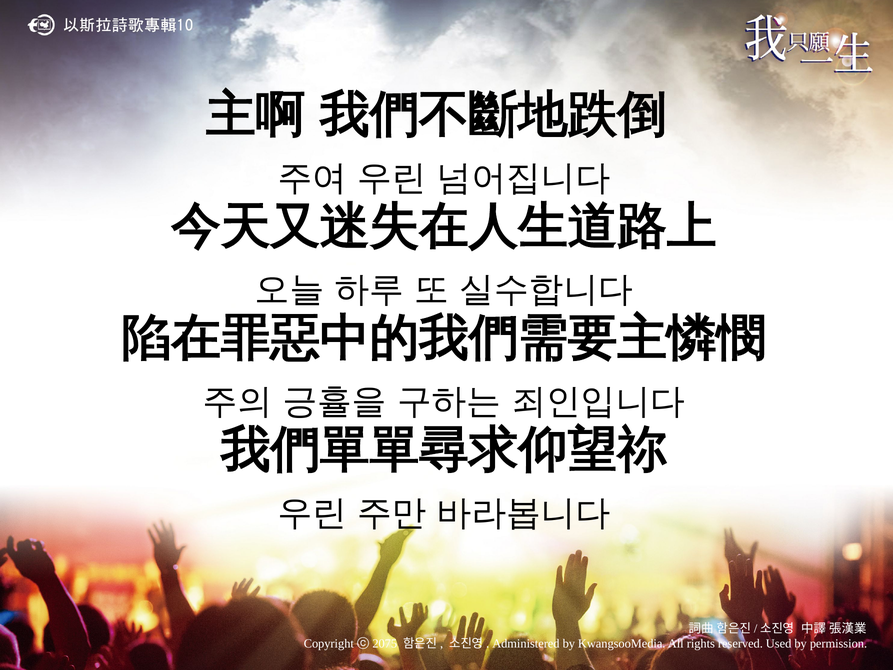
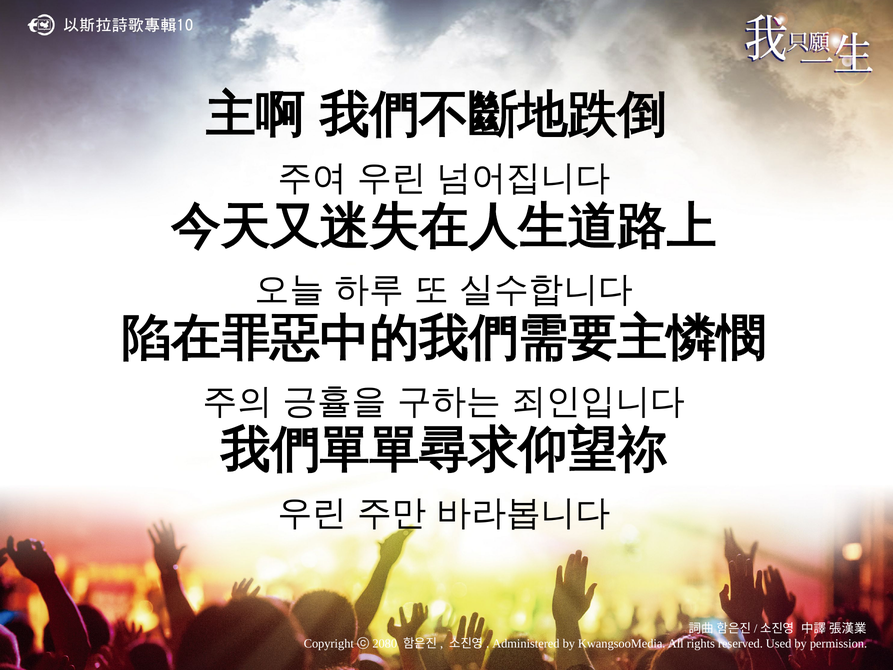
2075: 2075 -> 2080
